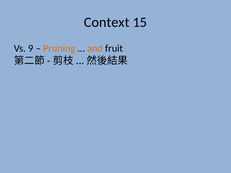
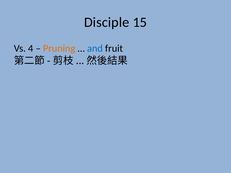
Context: Context -> Disciple
9: 9 -> 4
and colour: orange -> blue
